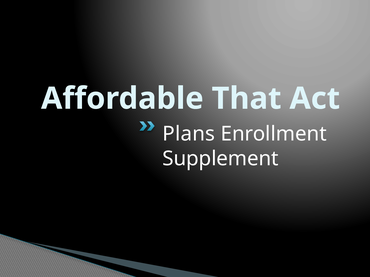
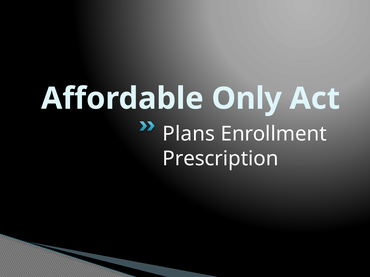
That: That -> Only
Supplement: Supplement -> Prescription
